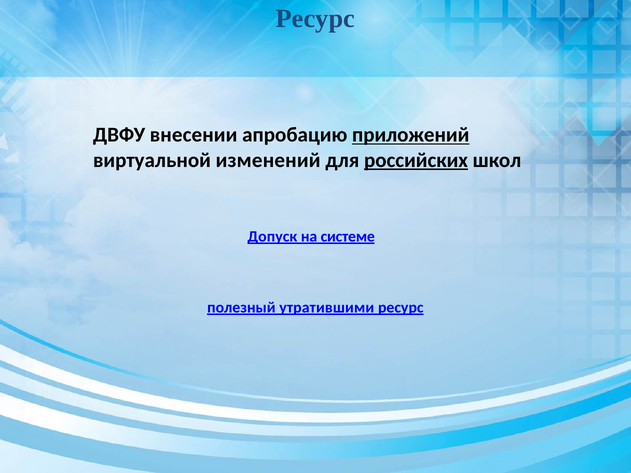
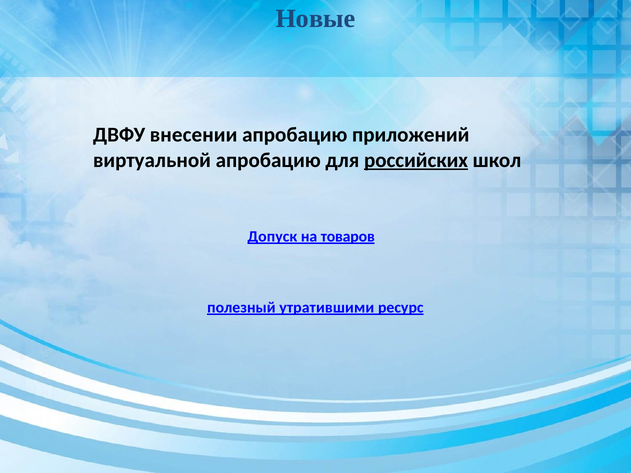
Ресурс at (315, 19): Ресурс -> Новые
приложений underline: present -> none
виртуальной изменений: изменений -> апробацию
системе: системе -> товаров
